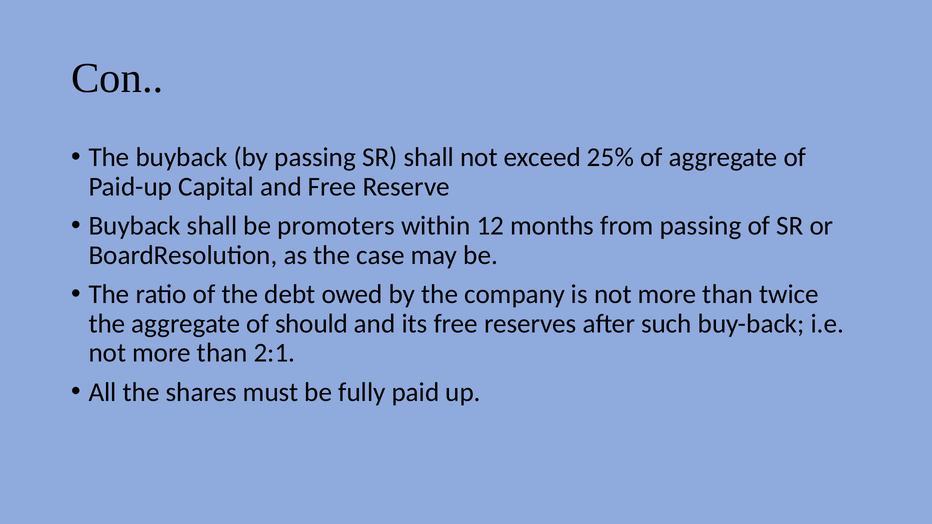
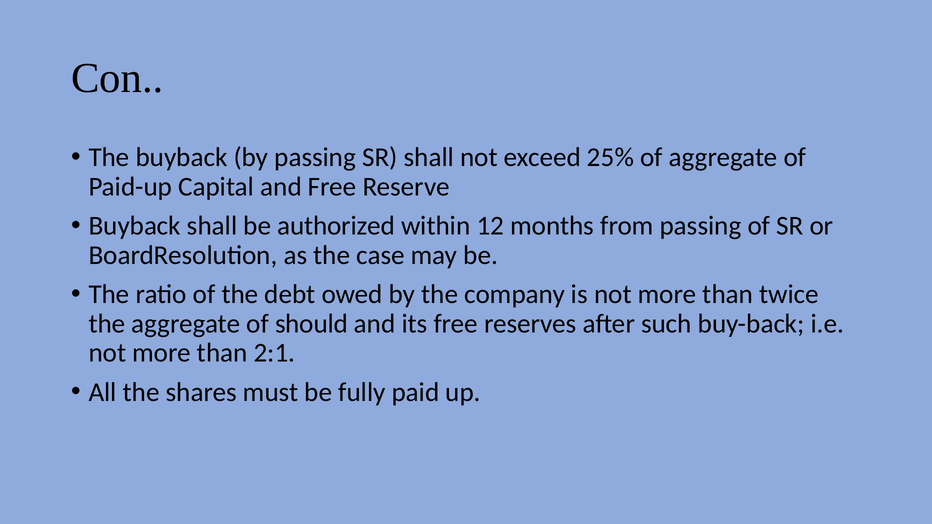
promoters: promoters -> authorized
